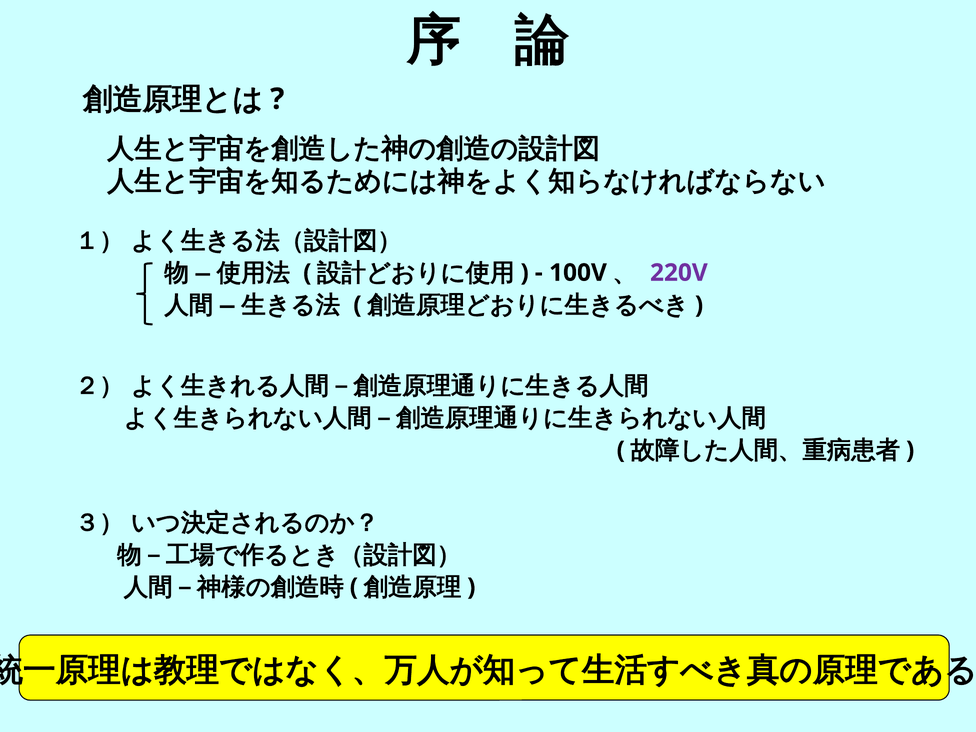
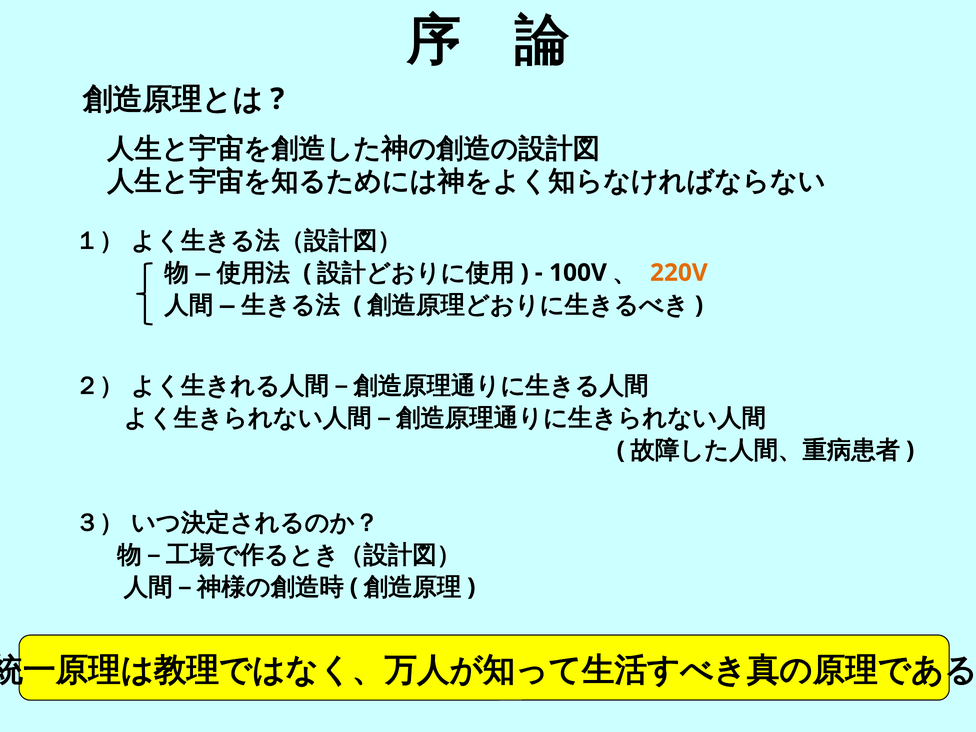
220V colour: purple -> orange
